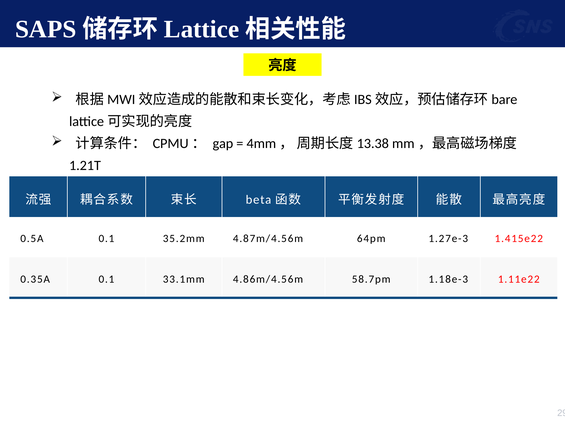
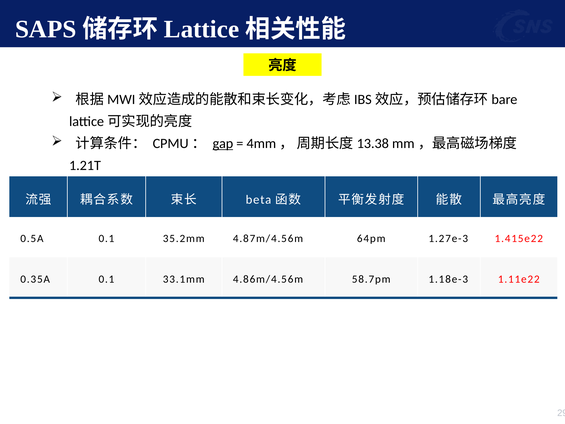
gap underline: none -> present
